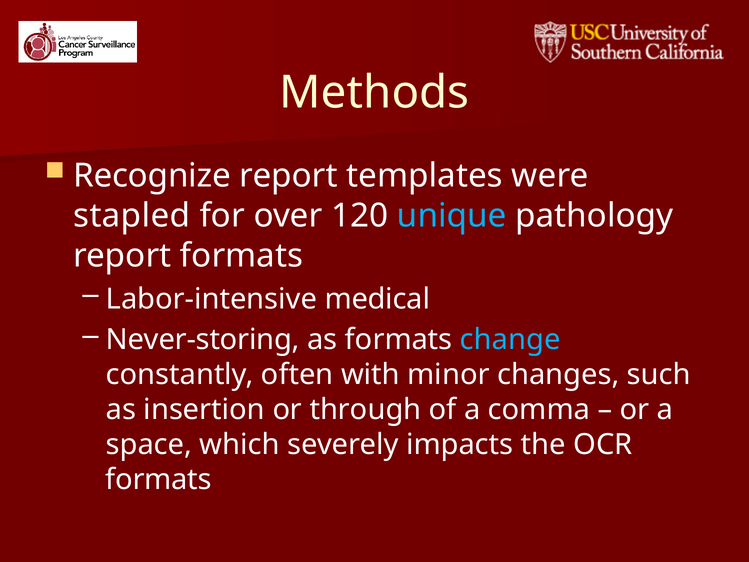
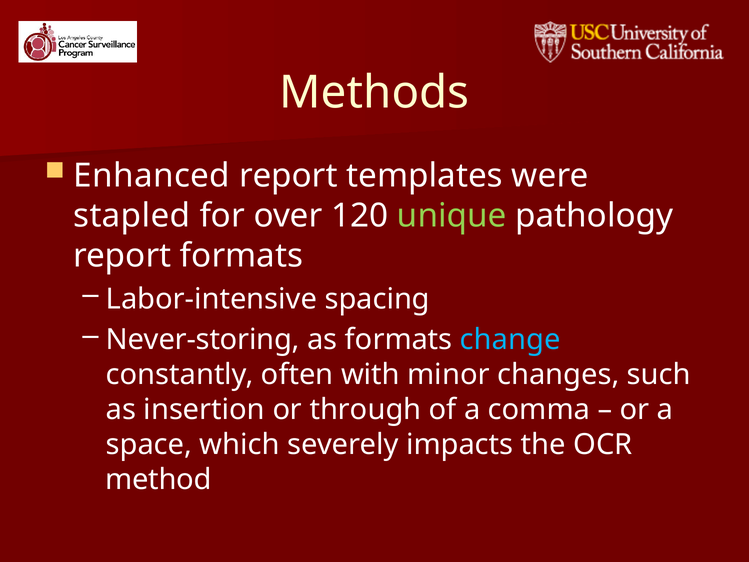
Recognize: Recognize -> Enhanced
unique colour: light blue -> light green
medical: medical -> spacing
formats at (158, 479): formats -> method
